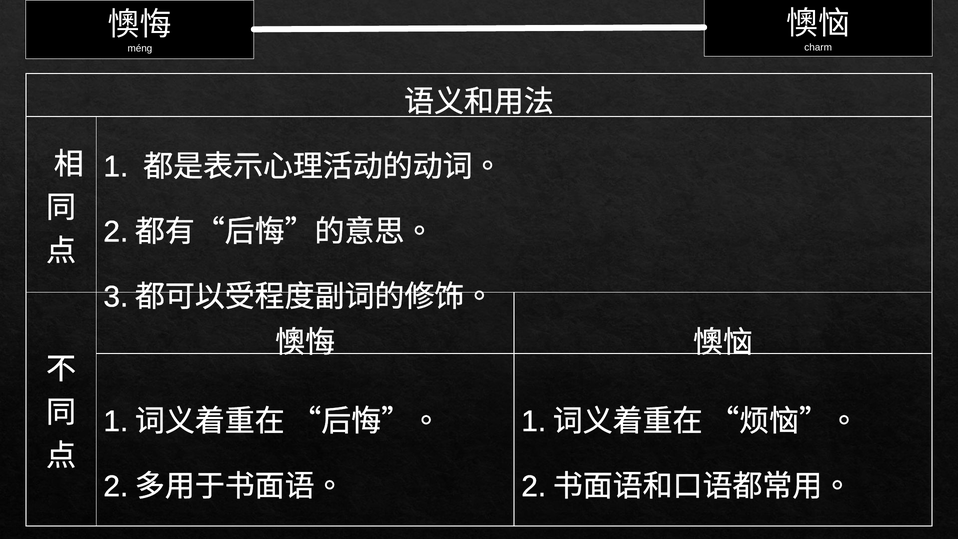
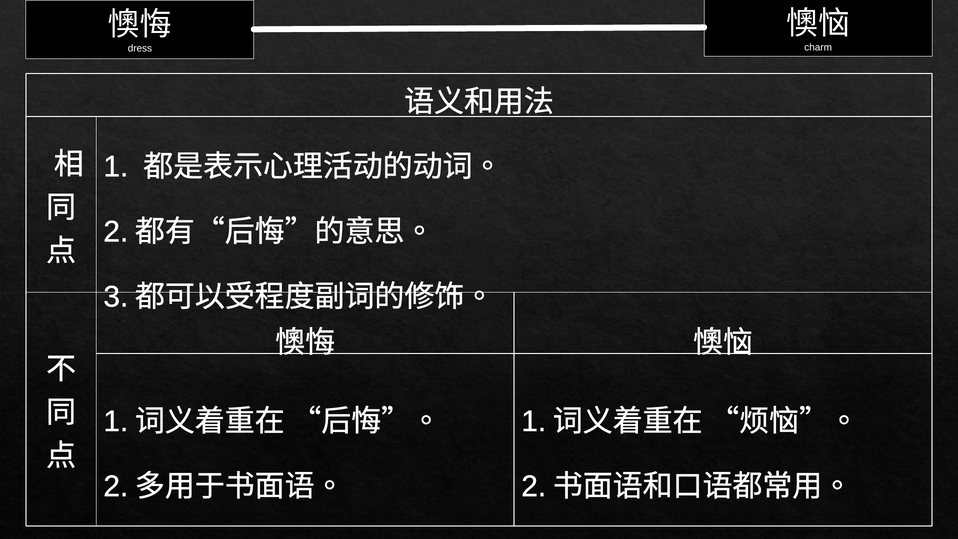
méng: méng -> dress
